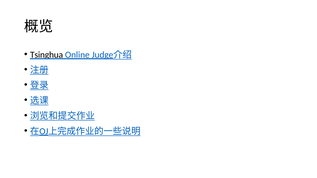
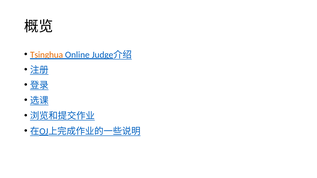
Tsinghua colour: black -> orange
